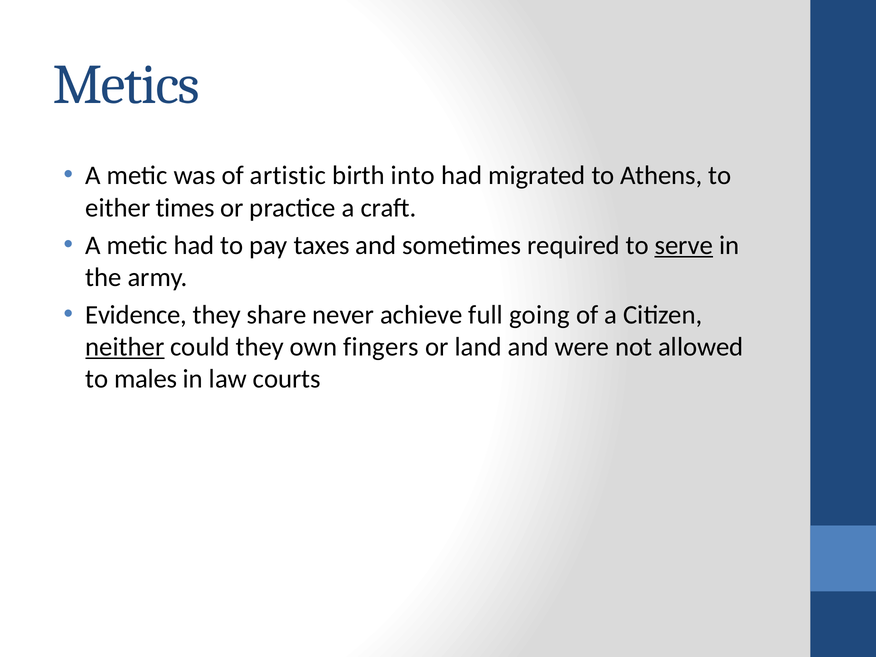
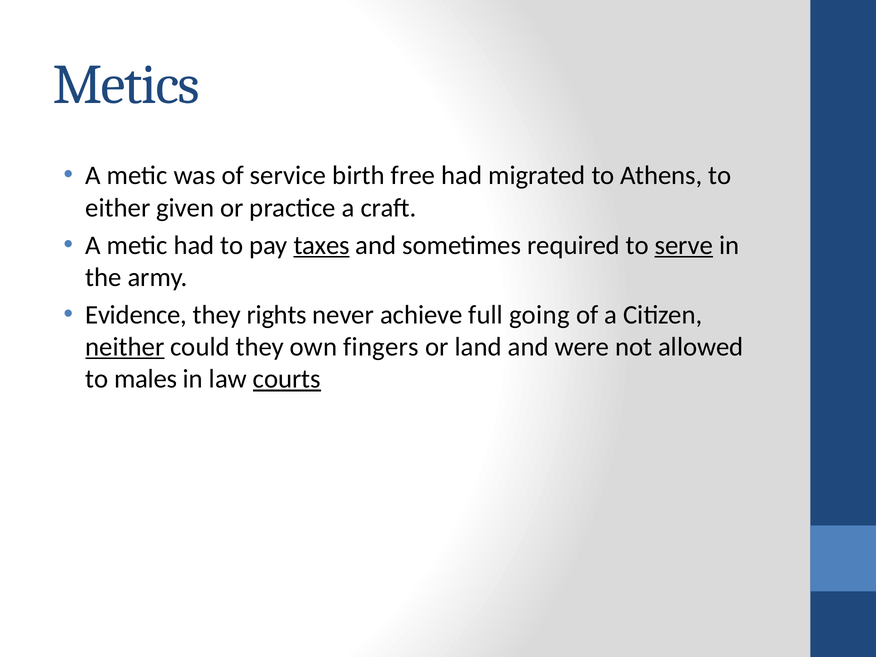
artistic: artistic -> service
into: into -> free
times: times -> given
taxes underline: none -> present
share: share -> rights
courts underline: none -> present
